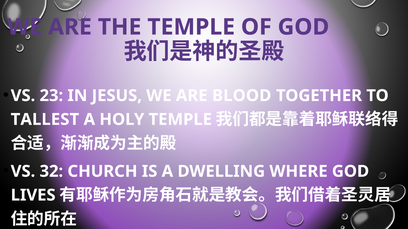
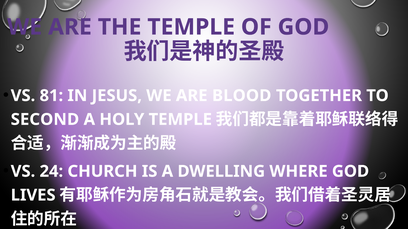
23: 23 -> 81
TALLEST: TALLEST -> SECOND
32: 32 -> 24
